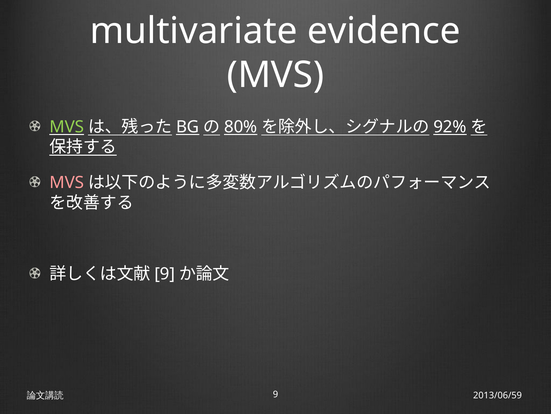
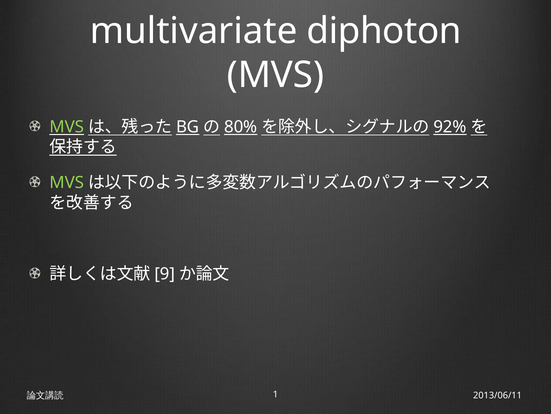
evidence: evidence -> diphoton
MVS at (67, 182) colour: pink -> light green
9 at (276, 394): 9 -> 1
2013/06/59: 2013/06/59 -> 2013/06/11
